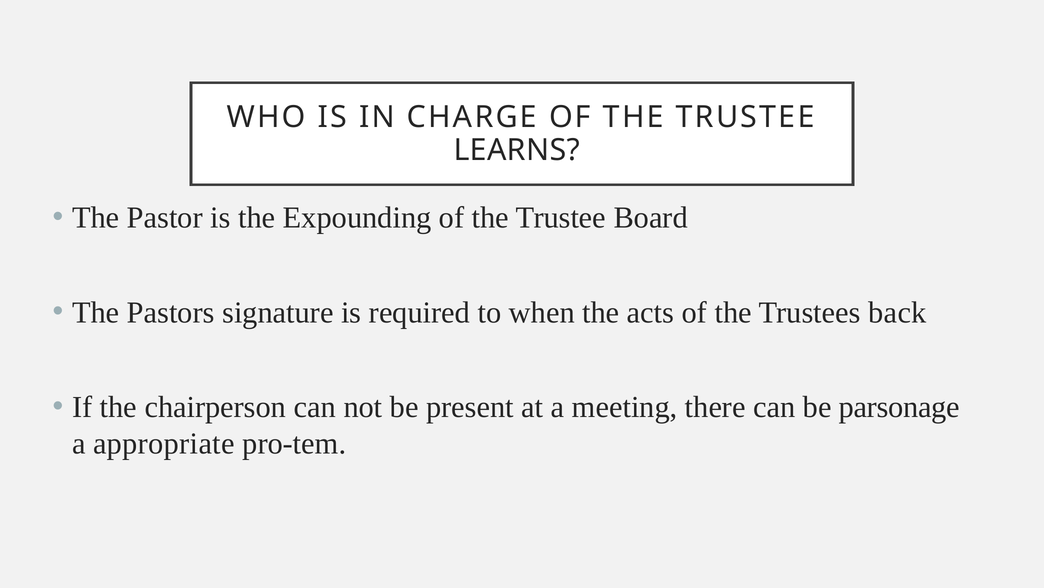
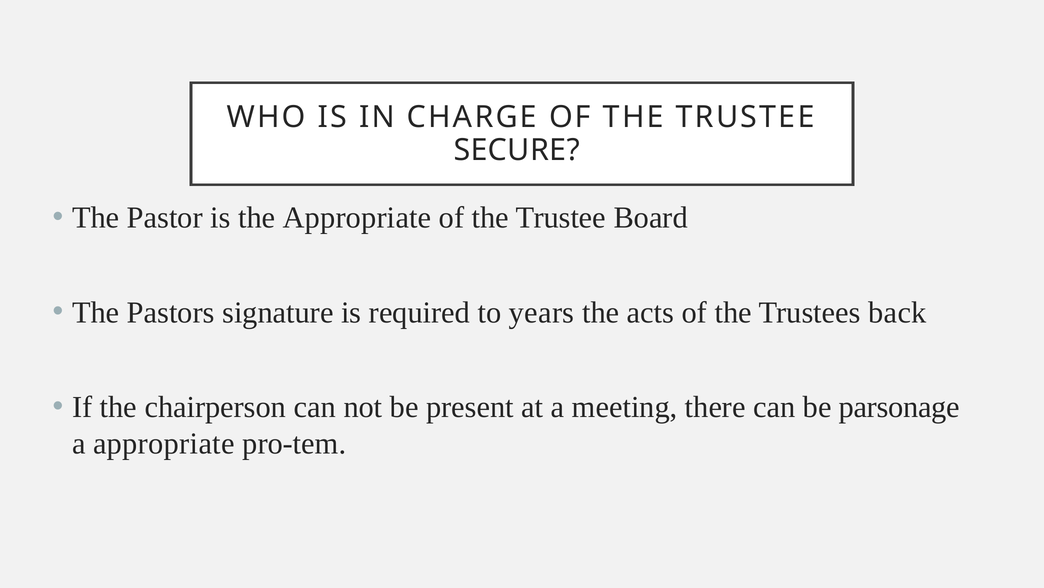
LEARNS: LEARNS -> SECURE
the Expounding: Expounding -> Appropriate
when: when -> years
